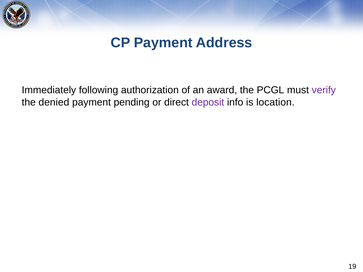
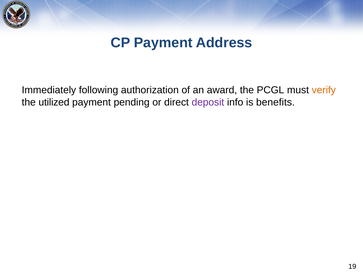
verify colour: purple -> orange
denied: denied -> utilized
location: location -> benefits
